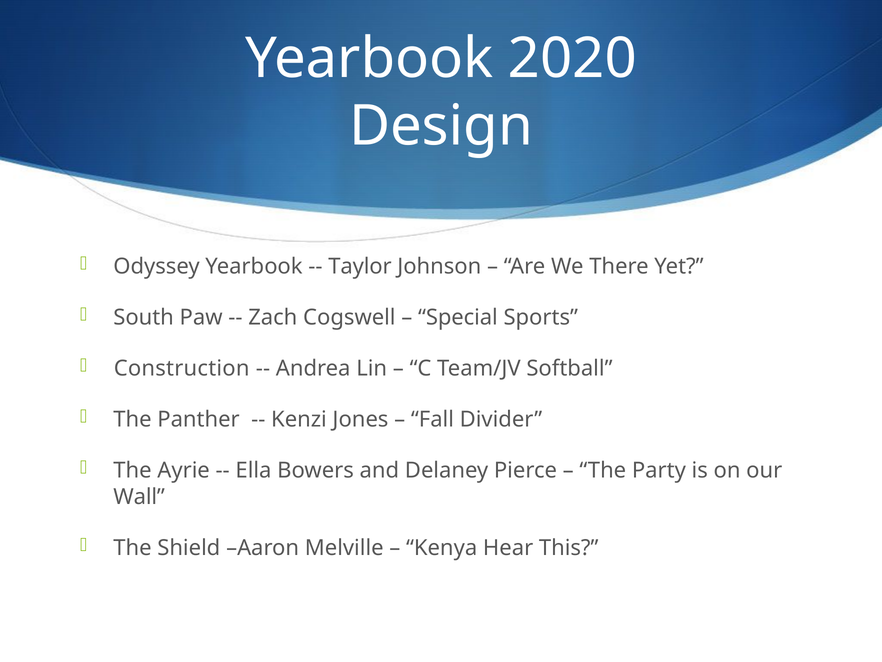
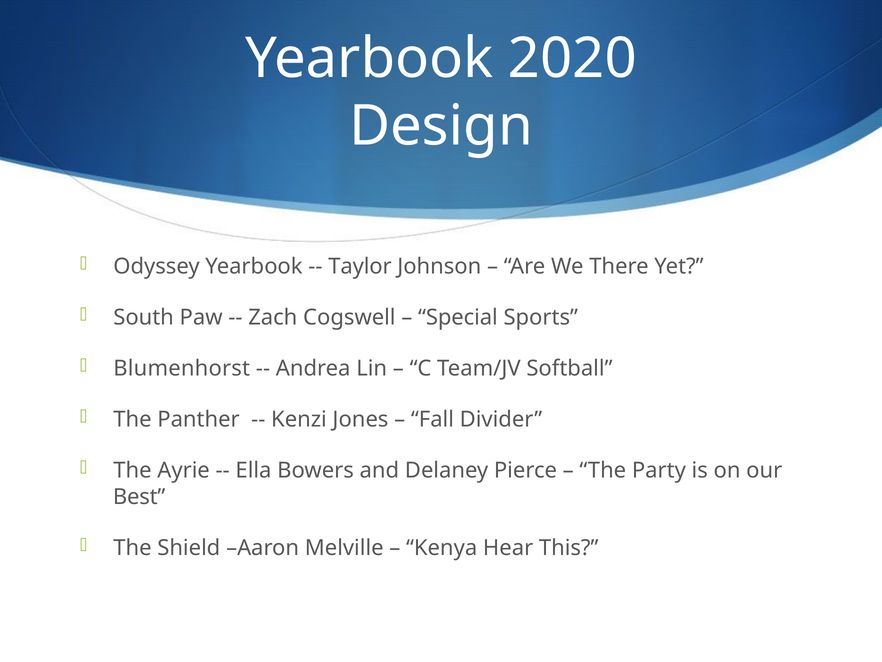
Construction: Construction -> Blumenhorst
Wall: Wall -> Best
